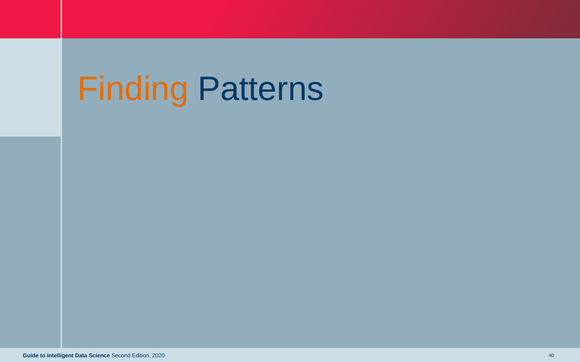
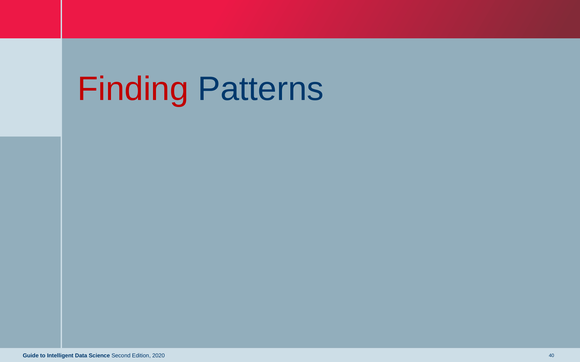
Finding colour: orange -> red
